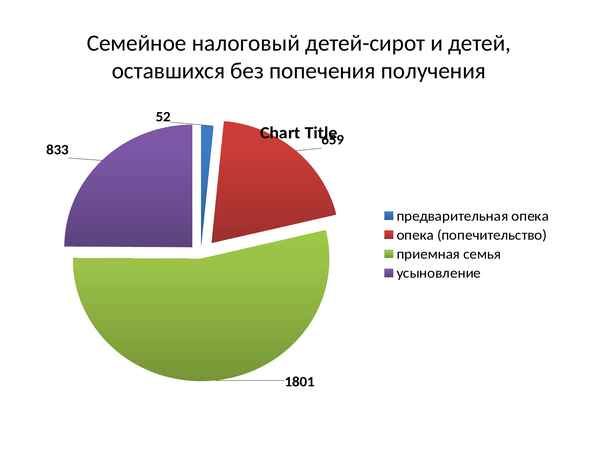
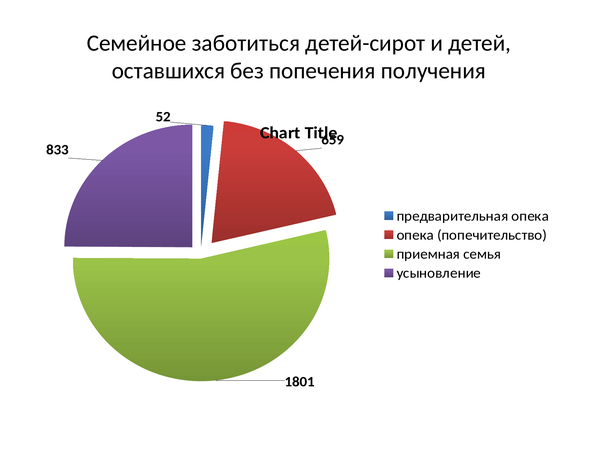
налоговый: налоговый -> заботиться
